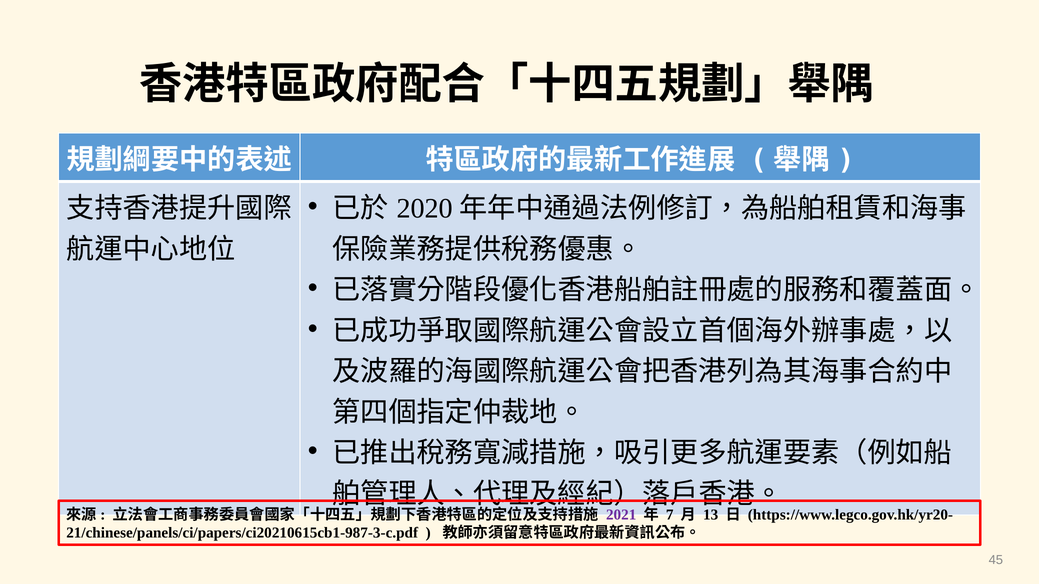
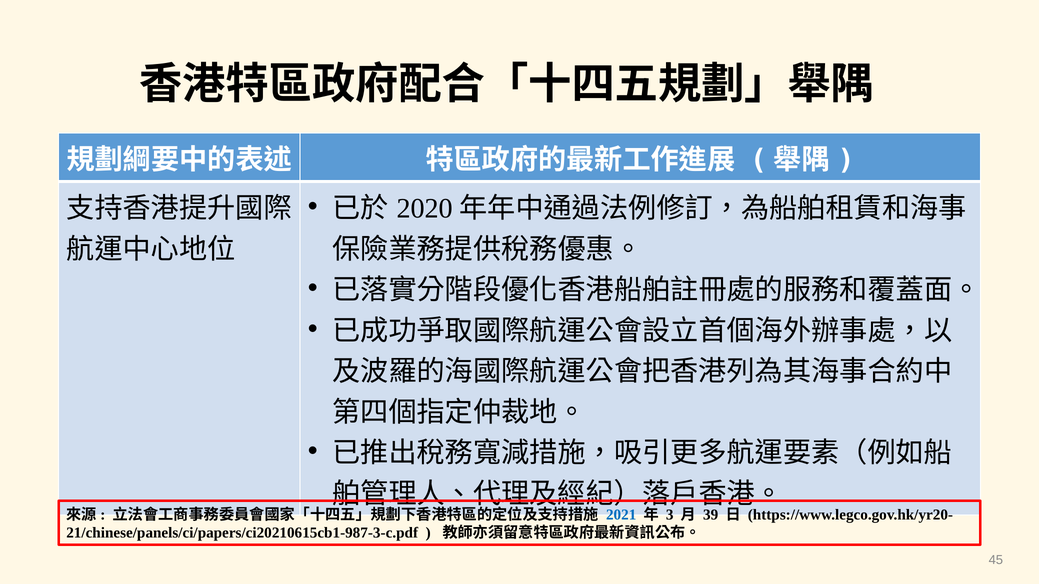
2021 colour: purple -> blue
7: 7 -> 3
13: 13 -> 39
